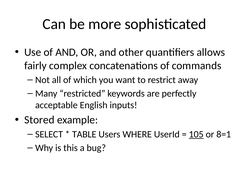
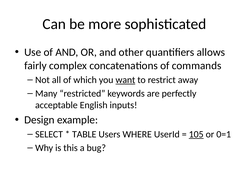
want underline: none -> present
Stored: Stored -> Design
8=1: 8=1 -> 0=1
